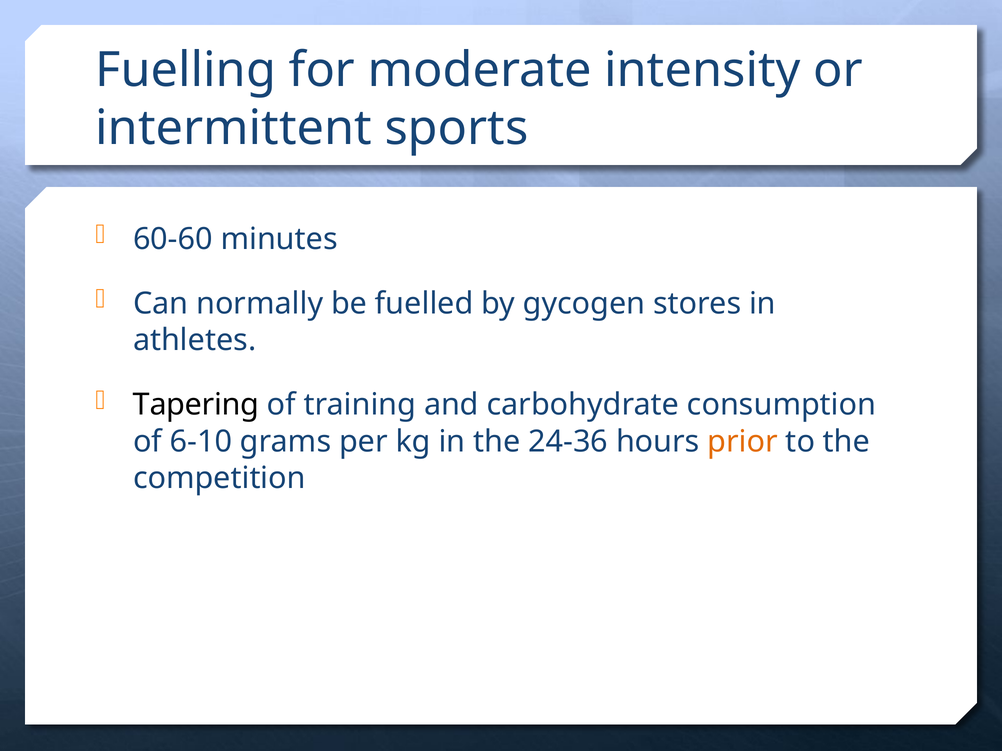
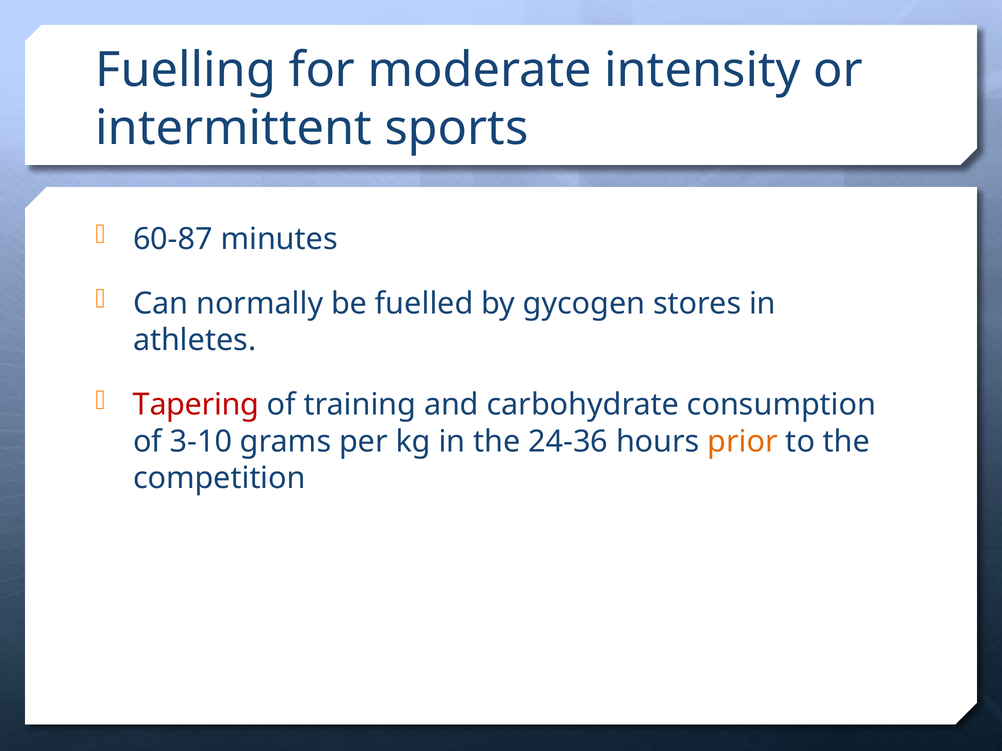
60-60: 60-60 -> 60-87
Tapering colour: black -> red
6-10: 6-10 -> 3-10
